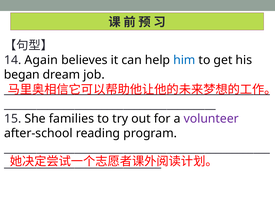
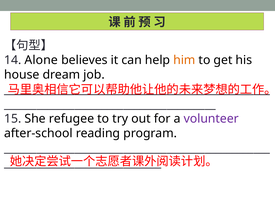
Again: Again -> Alone
him colour: blue -> orange
began: began -> house
families: families -> refugee
